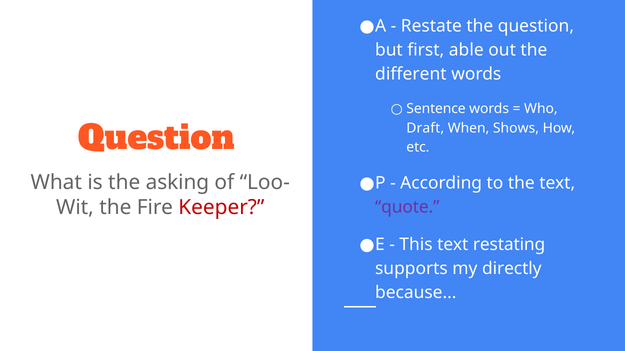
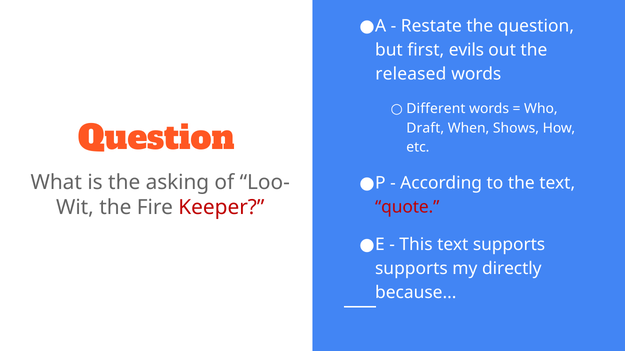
able: able -> evils
different: different -> released
Sentence: Sentence -> Different
quote colour: purple -> red
text restating: restating -> supports
